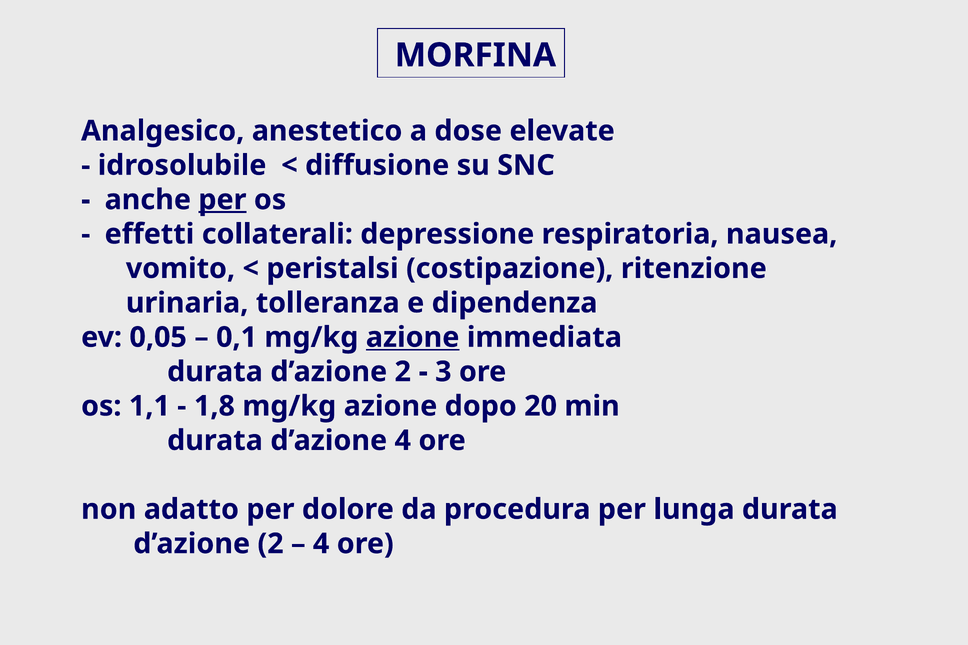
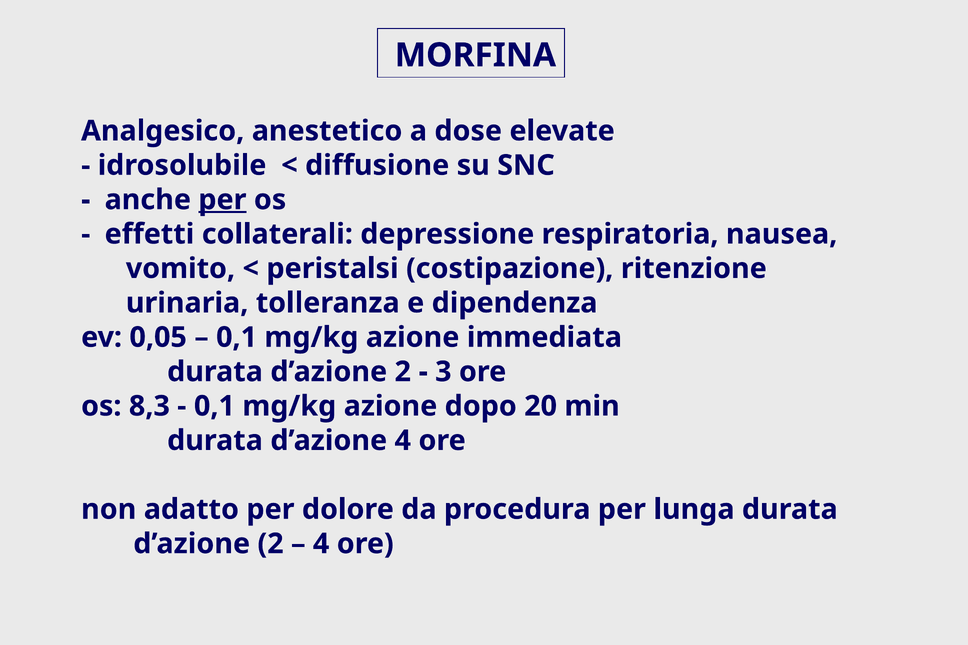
azione at (413, 337) underline: present -> none
1,1: 1,1 -> 8,3
1,8 at (214, 406): 1,8 -> 0,1
